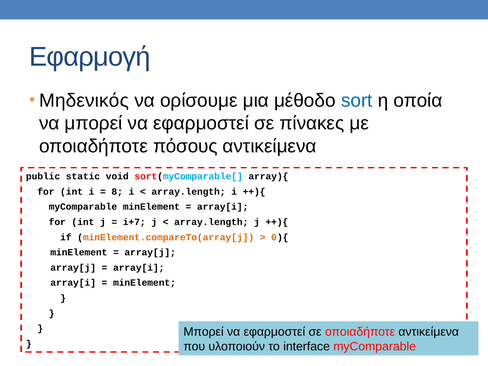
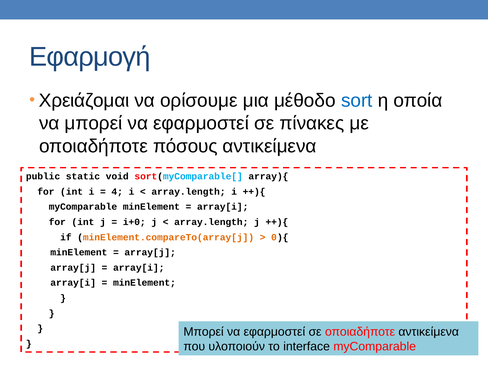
Μηδενικός: Μηδενικός -> Χρειάζομαι
8: 8 -> 4
i+7: i+7 -> i+0
